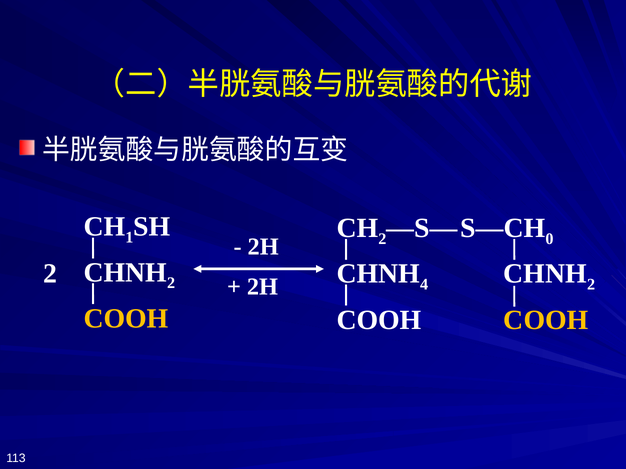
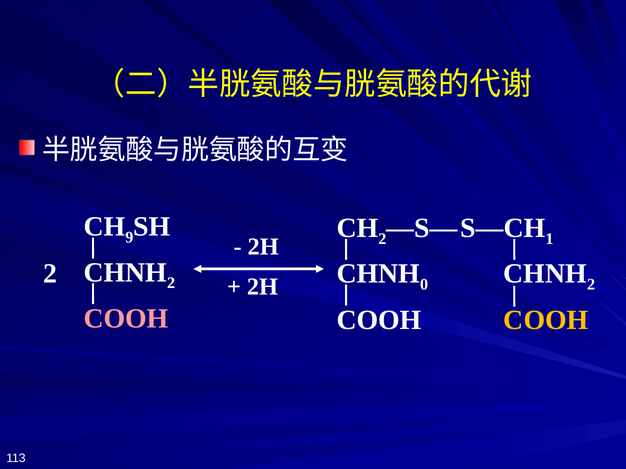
1: 1 -> 9
0: 0 -> 1
4: 4 -> 0
COOH at (126, 319) colour: yellow -> pink
